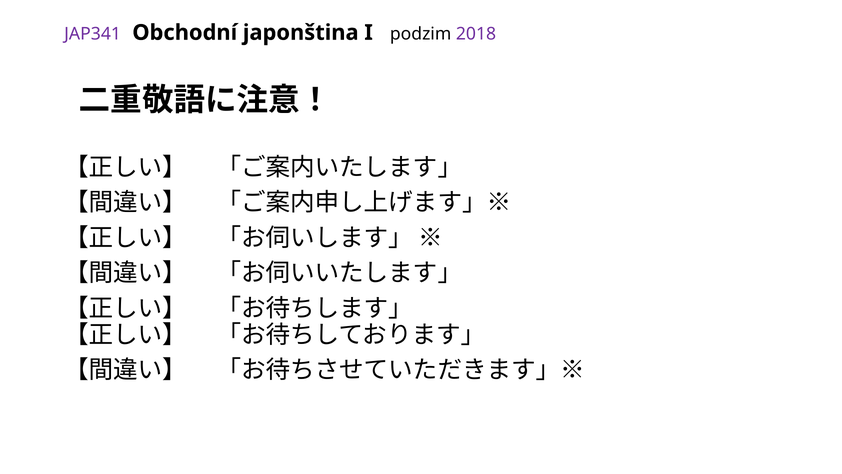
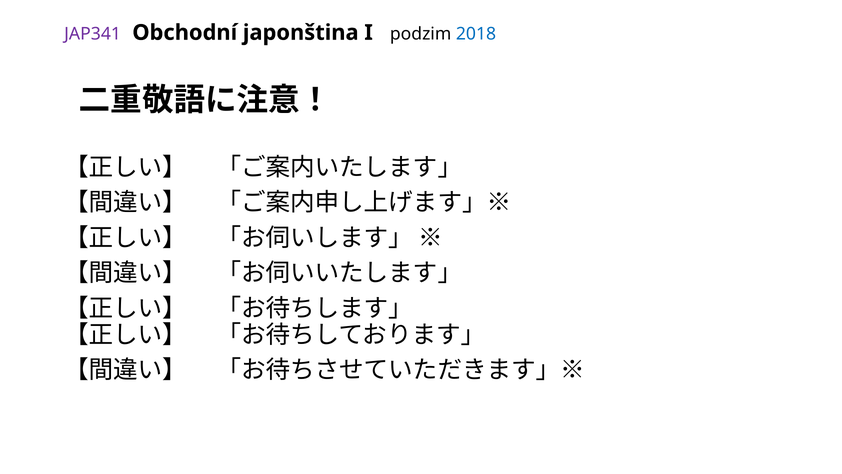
2018 colour: purple -> blue
